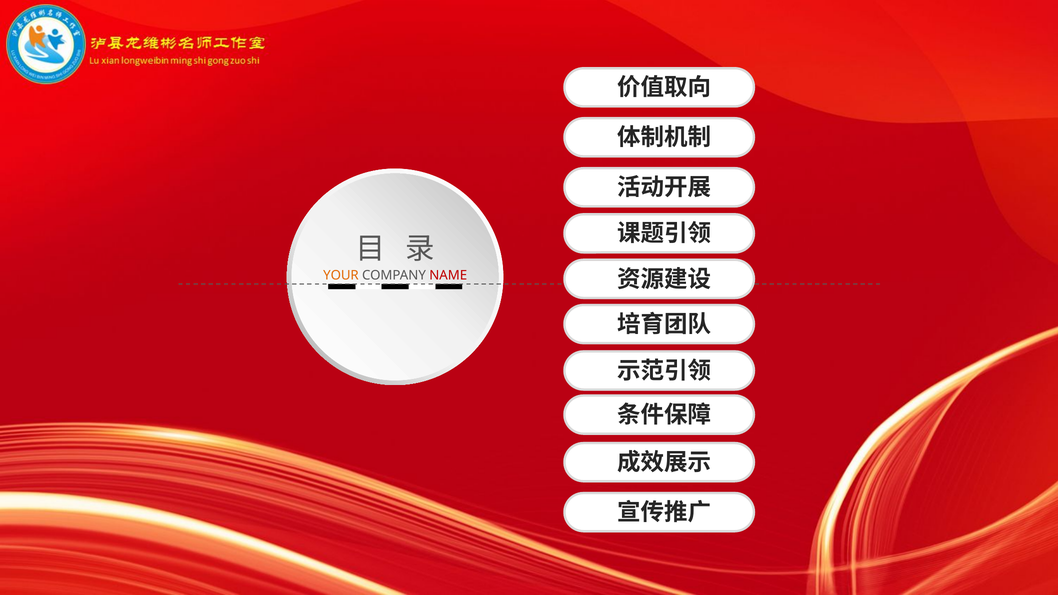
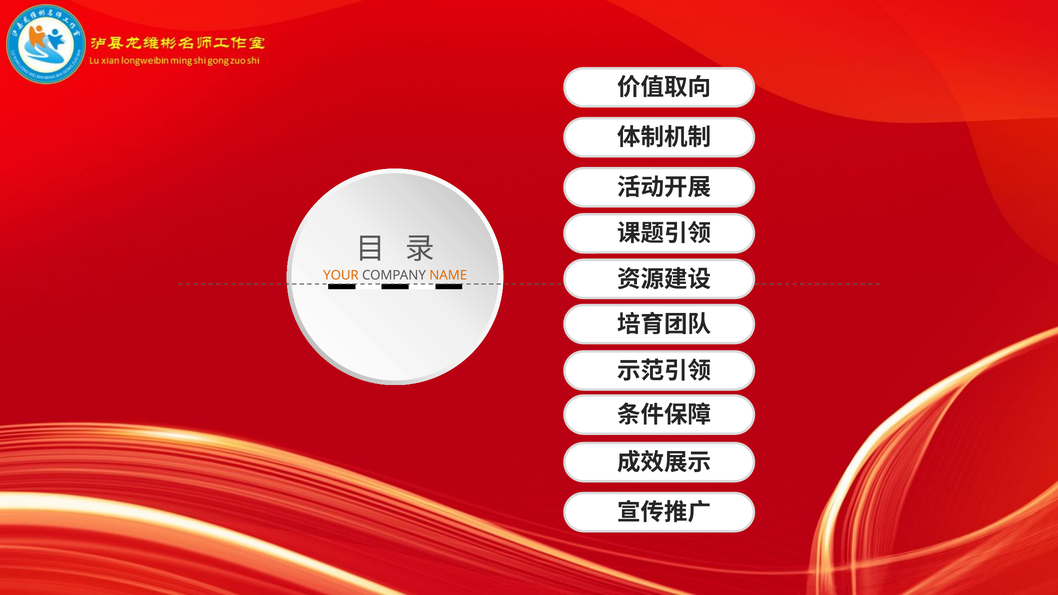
NAME colour: red -> orange
